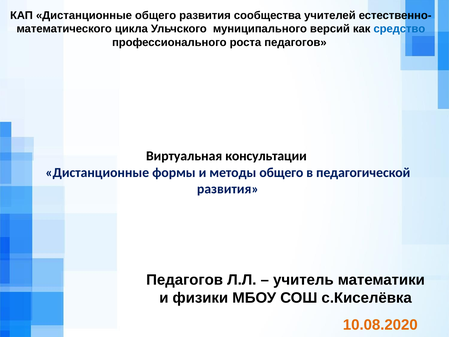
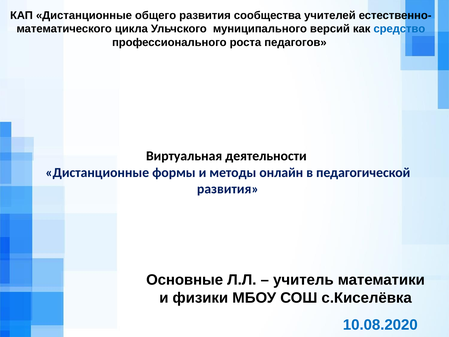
консультации: консультации -> деятельности
методы общего: общего -> онлайн
Педагогов at (185, 280): Педагогов -> Основные
10.08.2020 colour: orange -> blue
